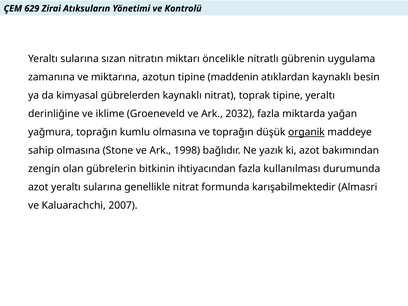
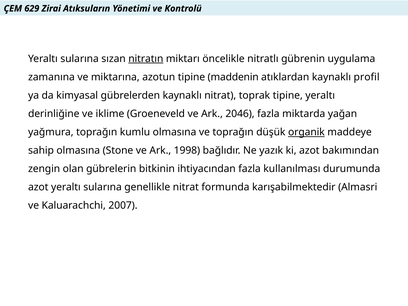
nitratın underline: none -> present
besin: besin -> profil
2032: 2032 -> 2046
